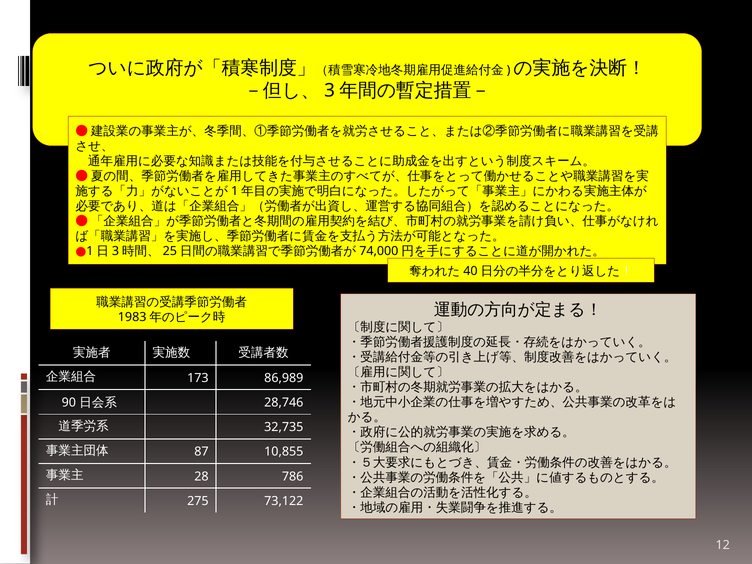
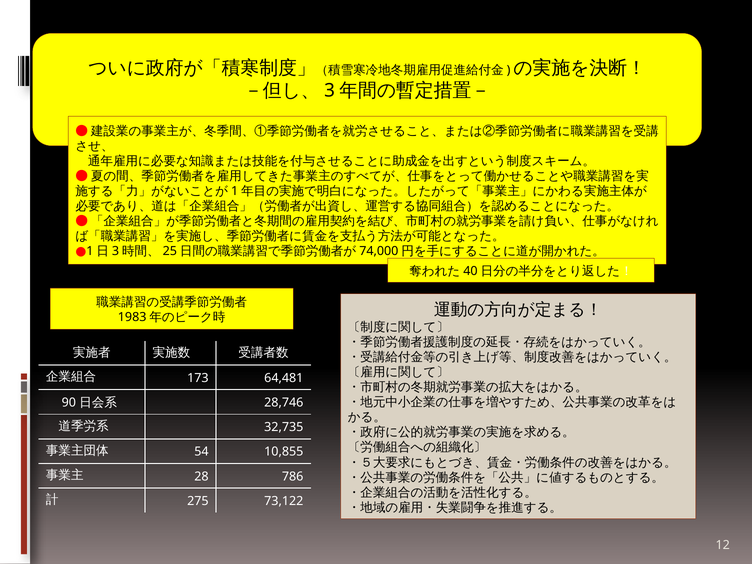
86,989: 86,989 -> 64,481
87: 87 -> 54
